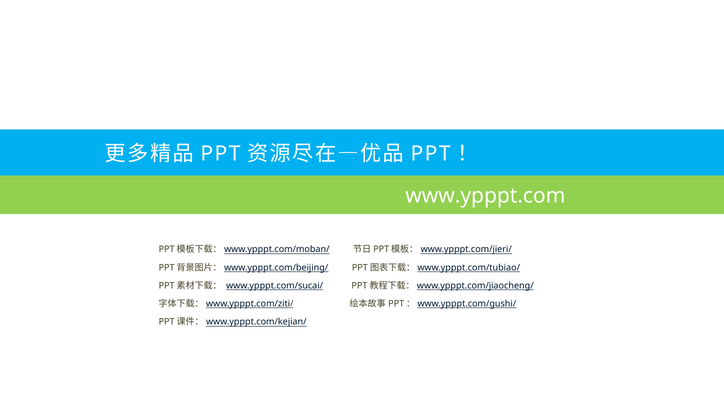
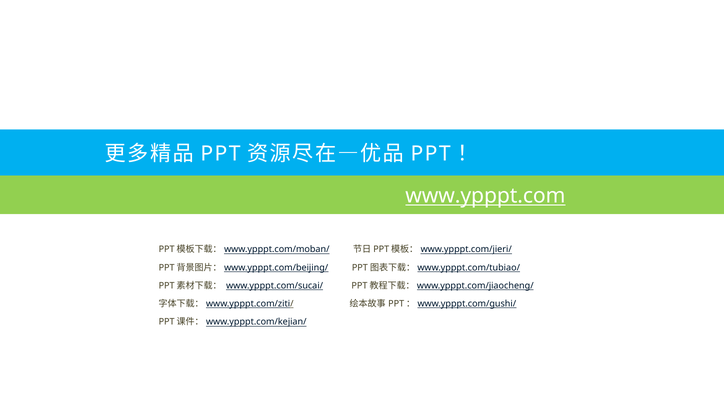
www.ypppt.com underline: none -> present
